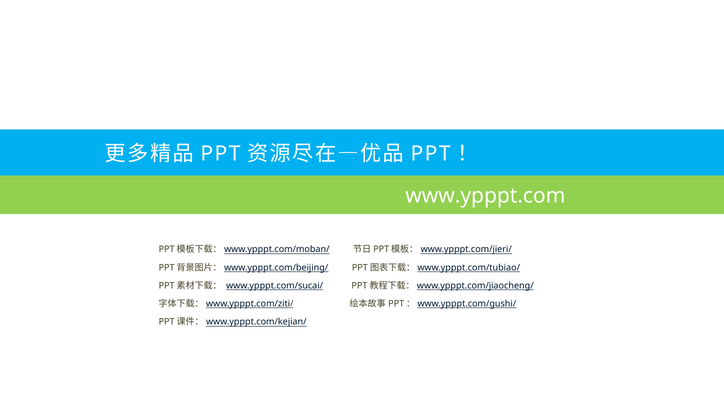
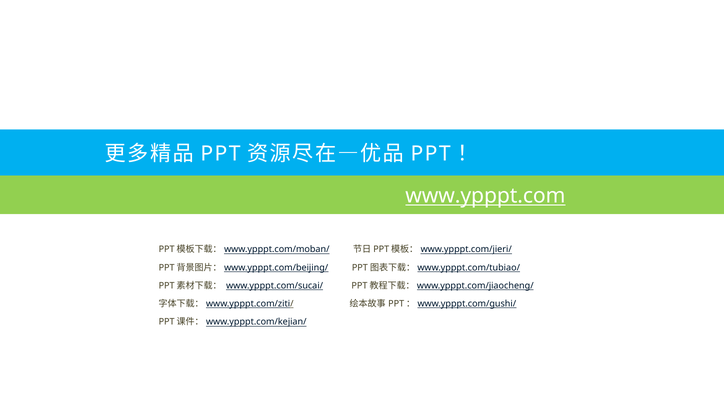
www.ypppt.com underline: none -> present
